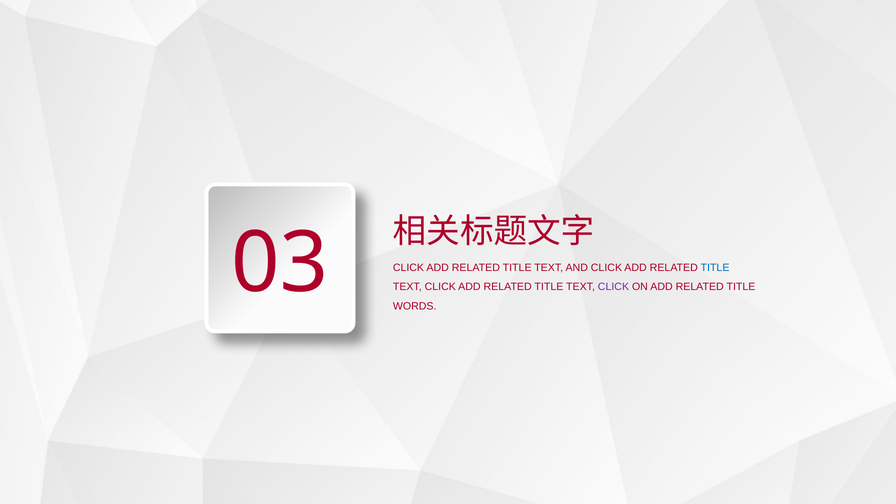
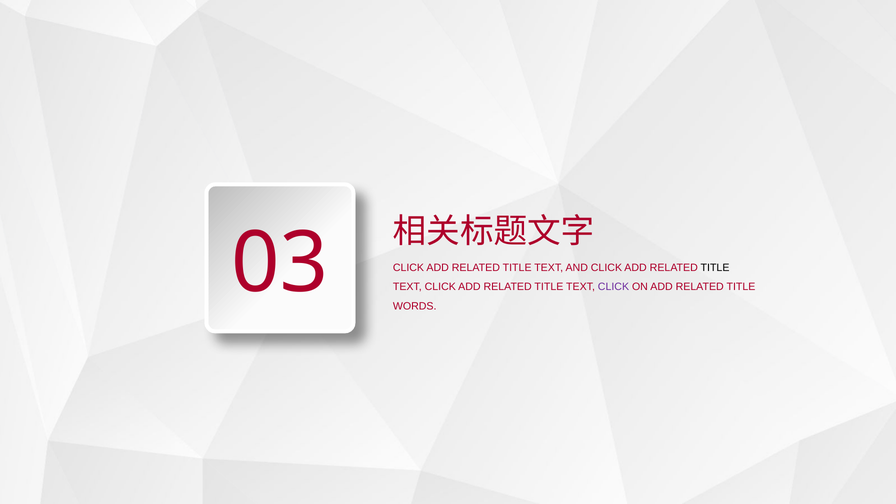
TITLE at (715, 268) colour: blue -> black
